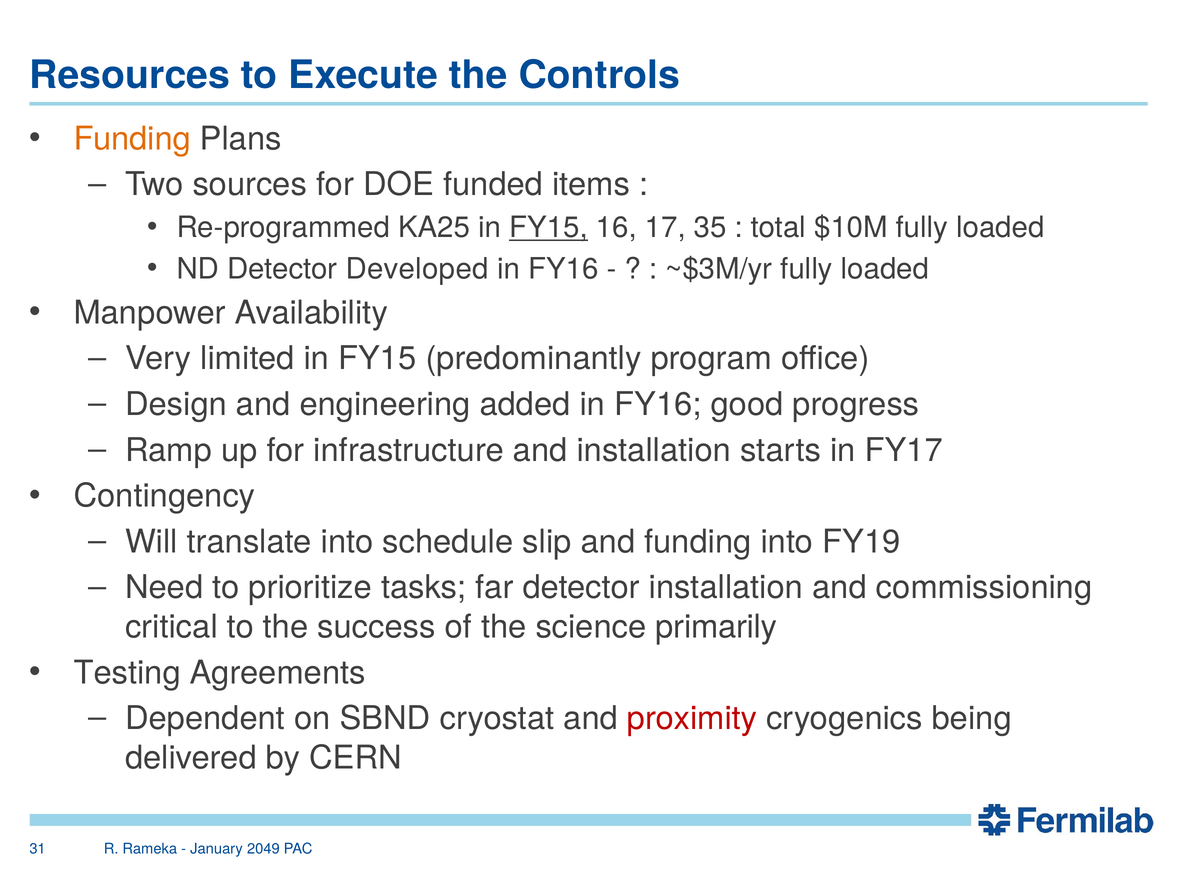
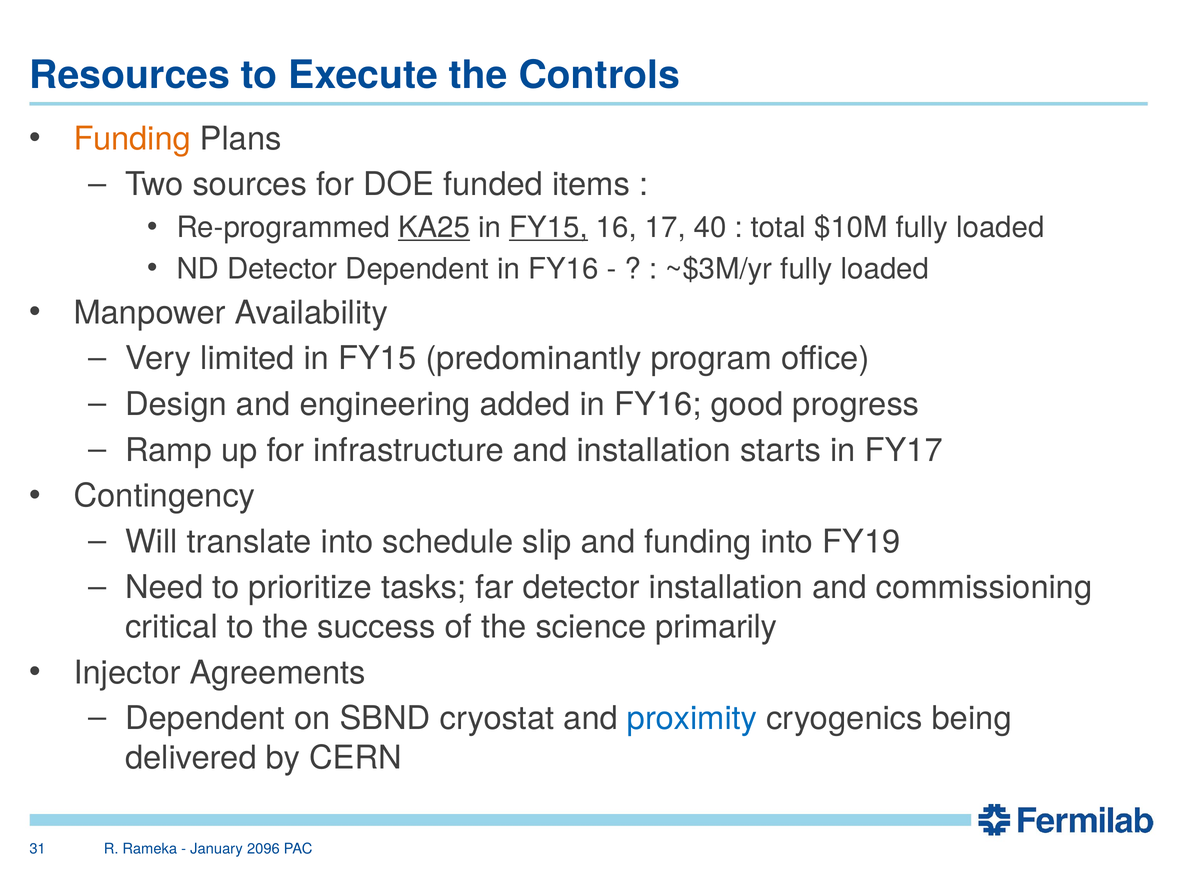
KA25 underline: none -> present
35: 35 -> 40
Detector Developed: Developed -> Dependent
Testing: Testing -> Injector
proximity colour: red -> blue
2049: 2049 -> 2096
